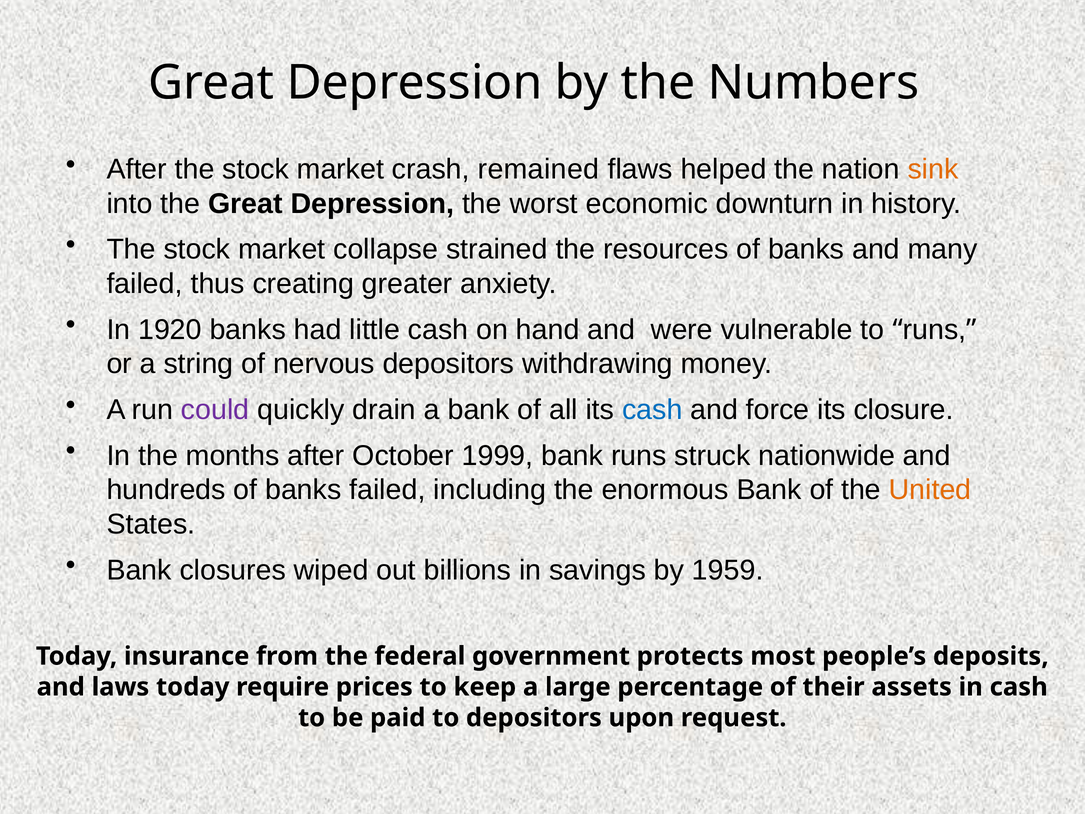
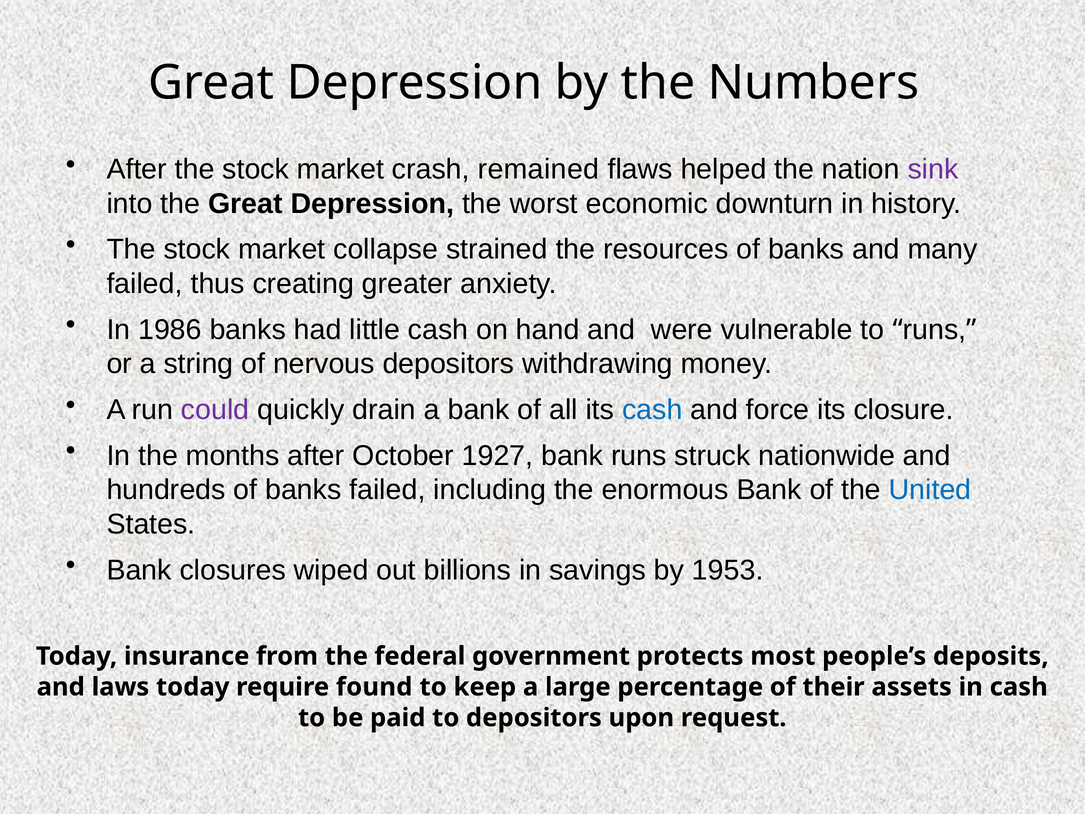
sink colour: orange -> purple
1920: 1920 -> 1986
1999: 1999 -> 1927
United colour: orange -> blue
1959: 1959 -> 1953
prices: prices -> found
